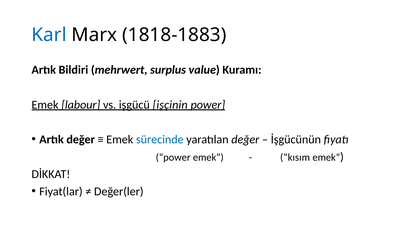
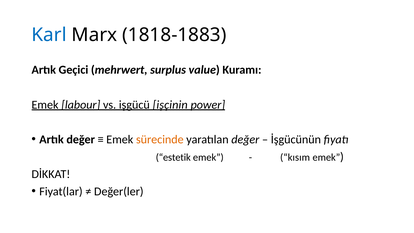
Bildiri: Bildiri -> Geçici
sürecinde colour: blue -> orange
power at (173, 157): power -> estetik
